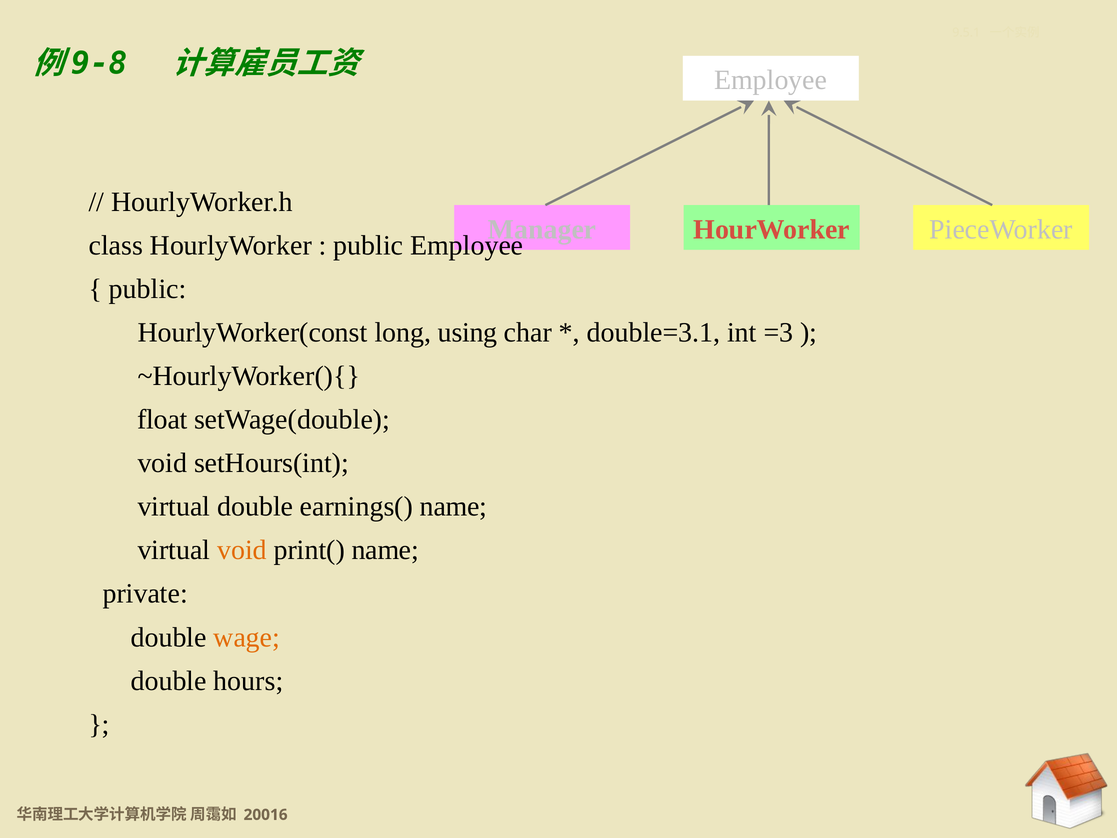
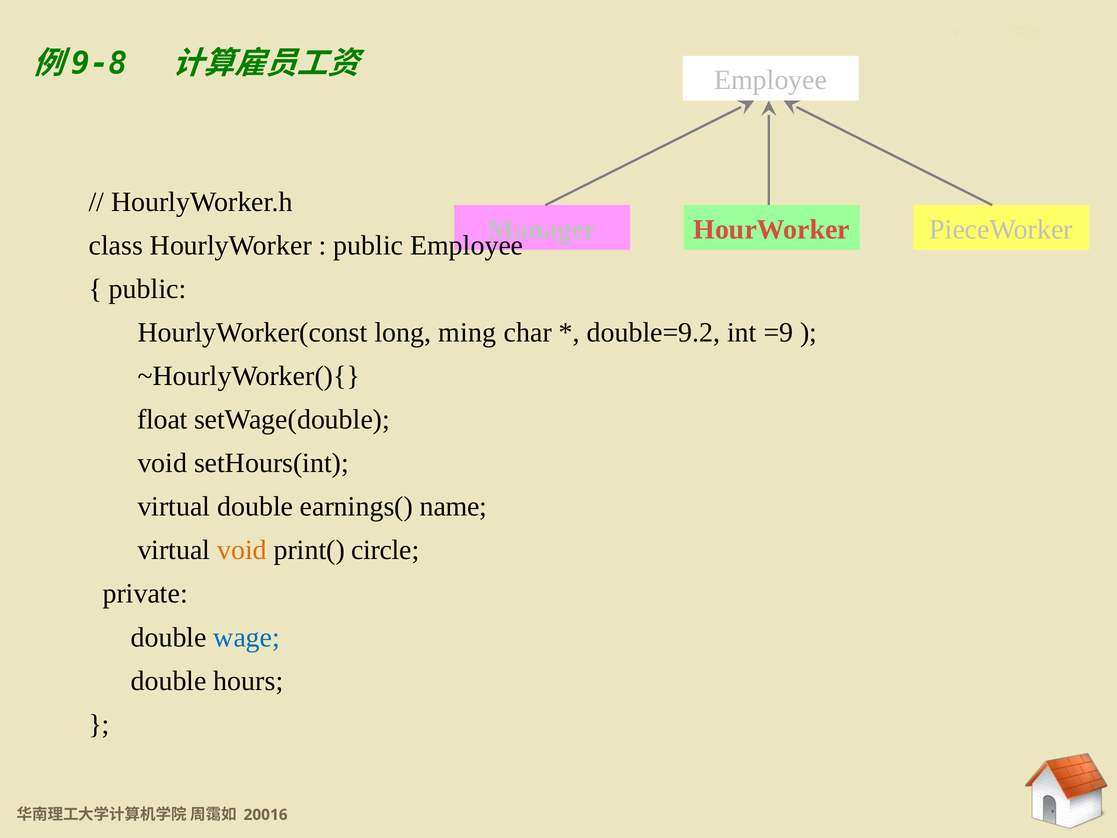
using: using -> ming
double=3.1: double=3.1 -> double=9.2
=3: =3 -> =9
print( name: name -> circle
wage colour: orange -> blue
